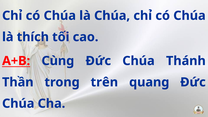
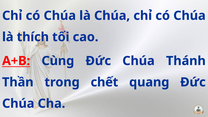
trên: trên -> chết
